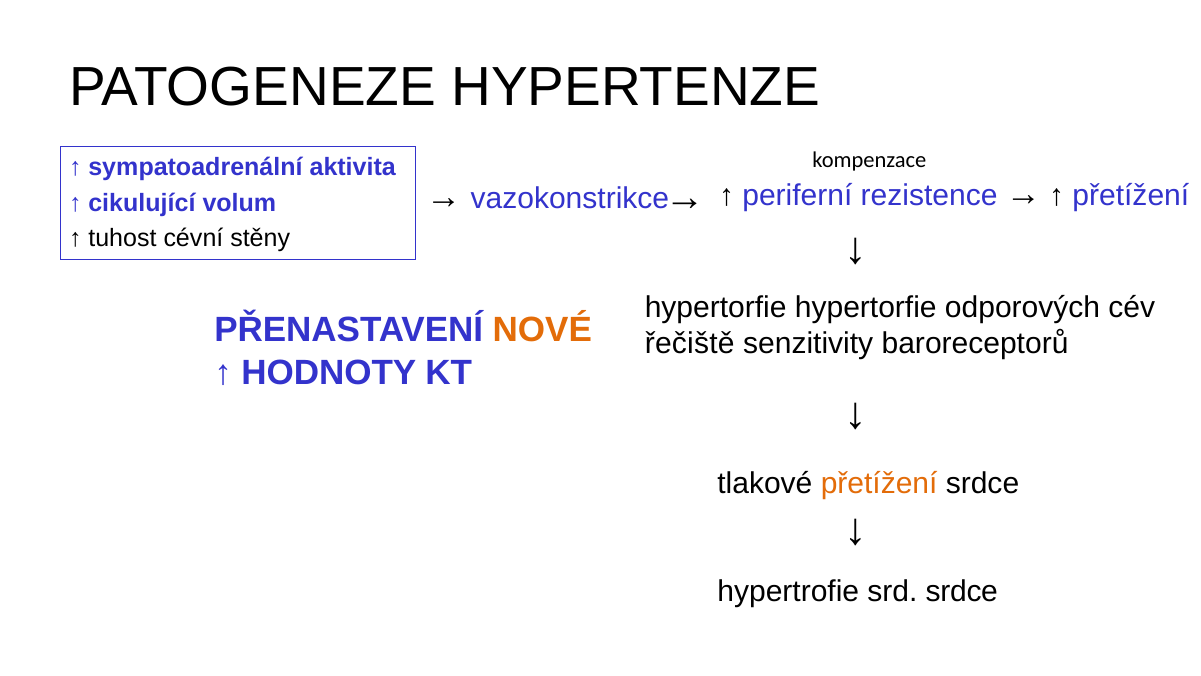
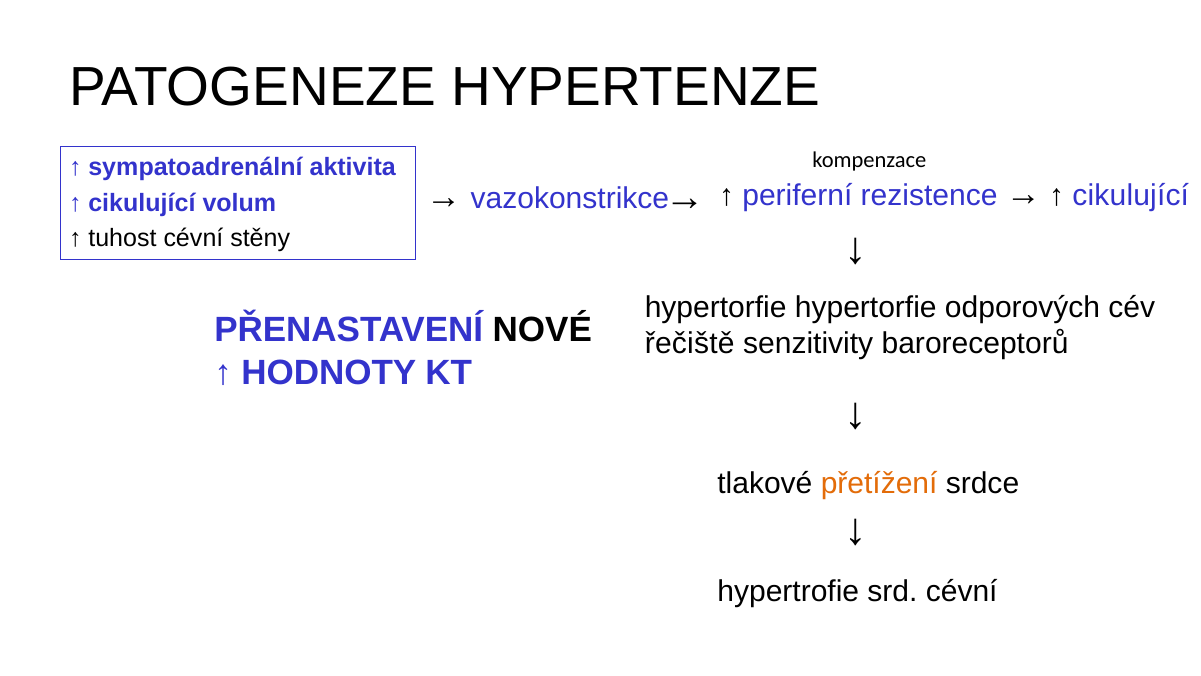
přetížení at (1131, 195): přetížení -> cikulující
NOVÉ colour: orange -> black
srd srdce: srdce -> cévní
